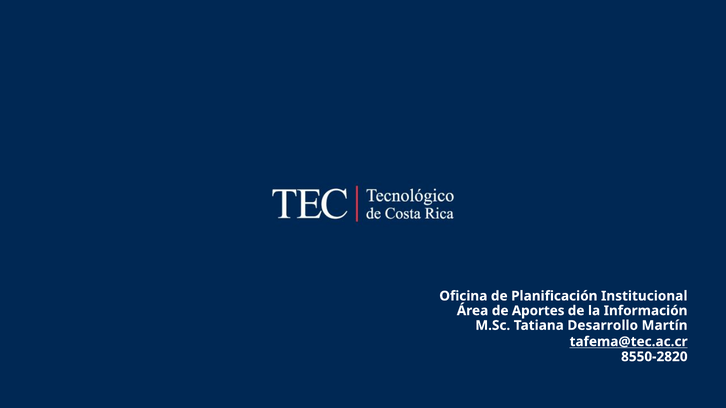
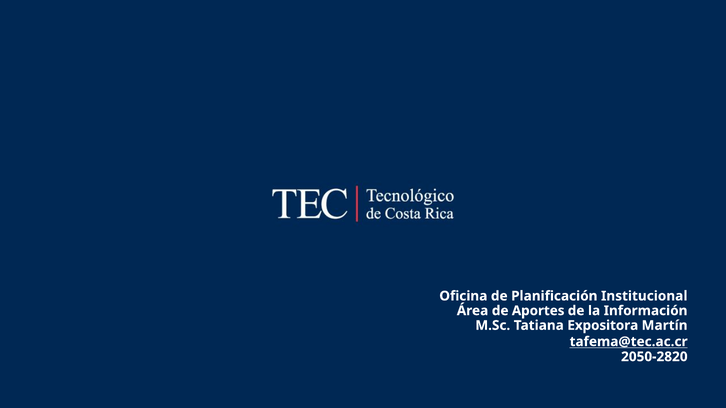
Desarrollo: Desarrollo -> Expositora
8550-2820: 8550-2820 -> 2050-2820
